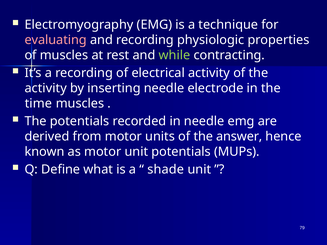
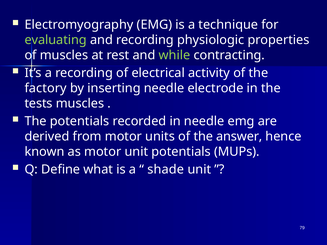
evaluating colour: pink -> light green
activity at (46, 88): activity -> factory
time: time -> tests
